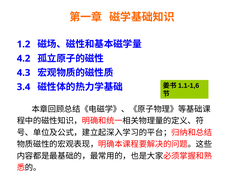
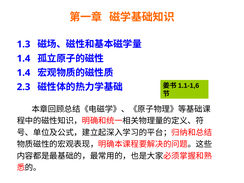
1.2: 1.2 -> 1.3
4.2 at (24, 58): 4.2 -> 1.4
4.3 at (24, 73): 4.3 -> 1.4
3.4: 3.4 -> 2.3
